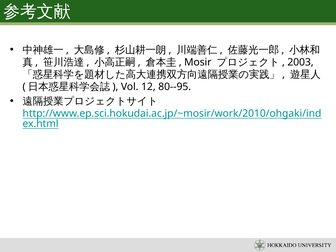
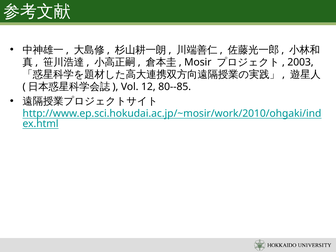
80--95: 80--95 -> 80--85
